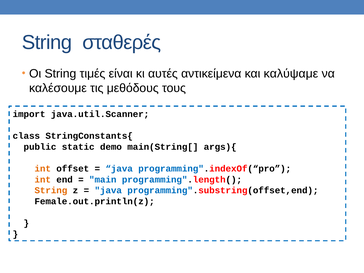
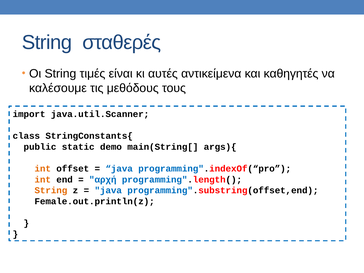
καλύψαμε: καλύψαμε -> καθηγητές
main: main -> αρχή
